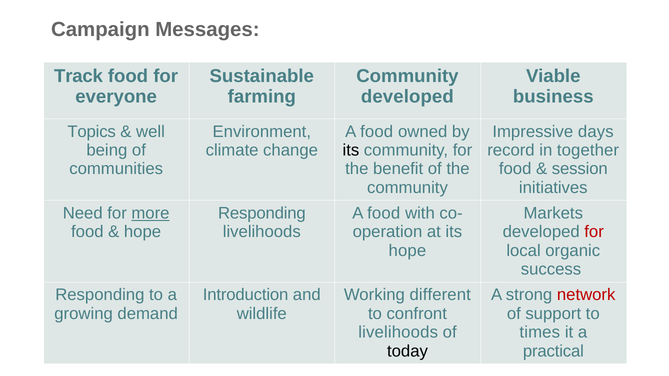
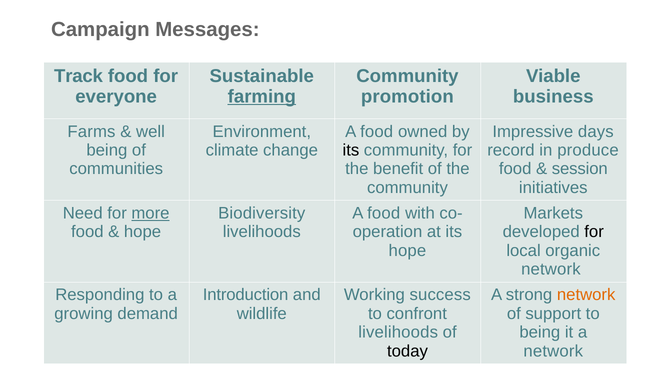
farming underline: none -> present
developed at (407, 97): developed -> promotion
Topics: Topics -> Farms
together: together -> produce
Responding at (262, 213): Responding -> Biodiversity
for at (594, 232) colour: red -> black
success at (551, 270): success -> network
different: different -> success
network at (586, 295) colour: red -> orange
times at (540, 333): times -> being
practical at (553, 351): practical -> network
